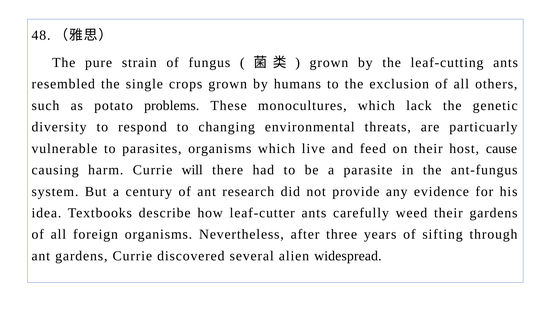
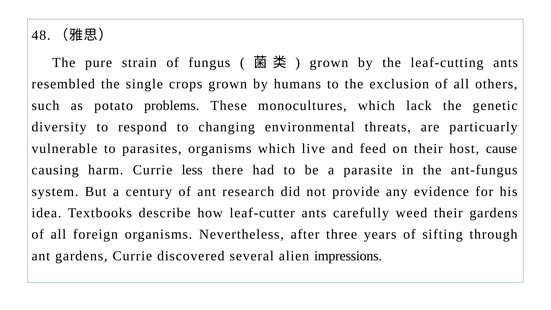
will: will -> less
widespread: widespread -> impressions
